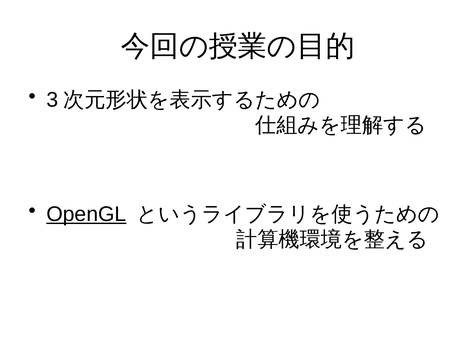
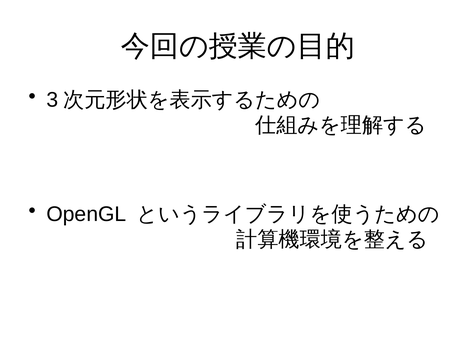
OpenGL underline: present -> none
